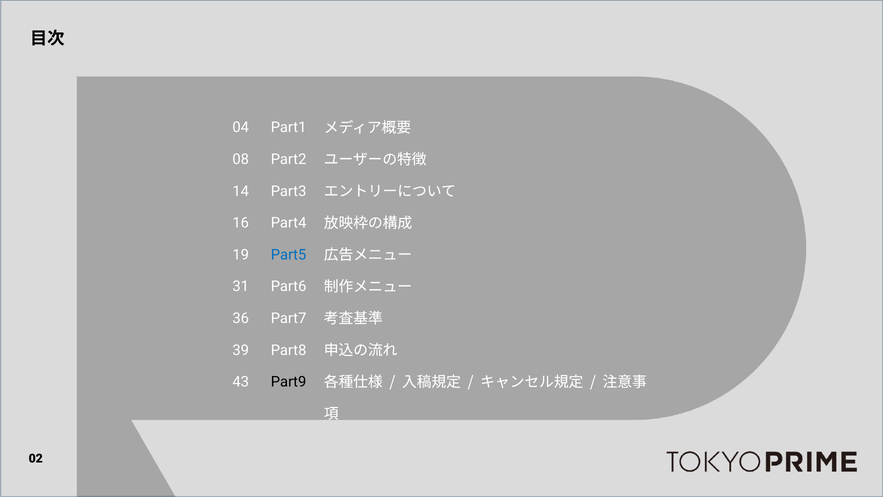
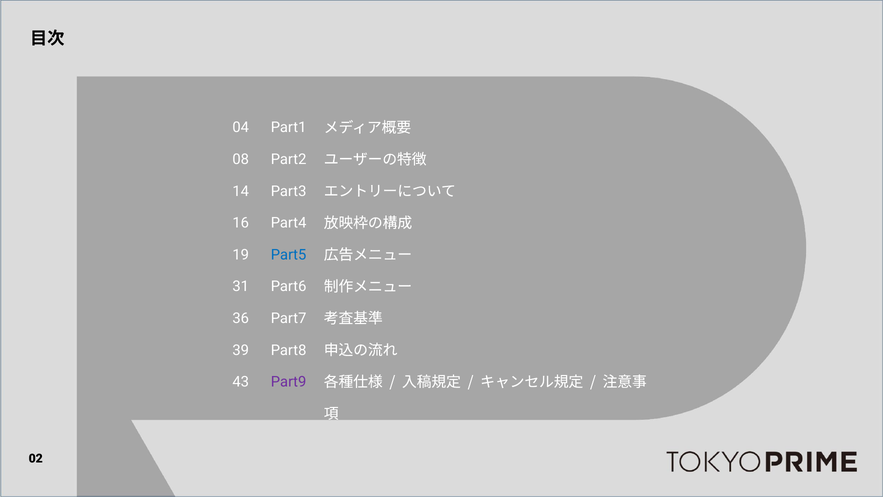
Part9 colour: black -> purple
